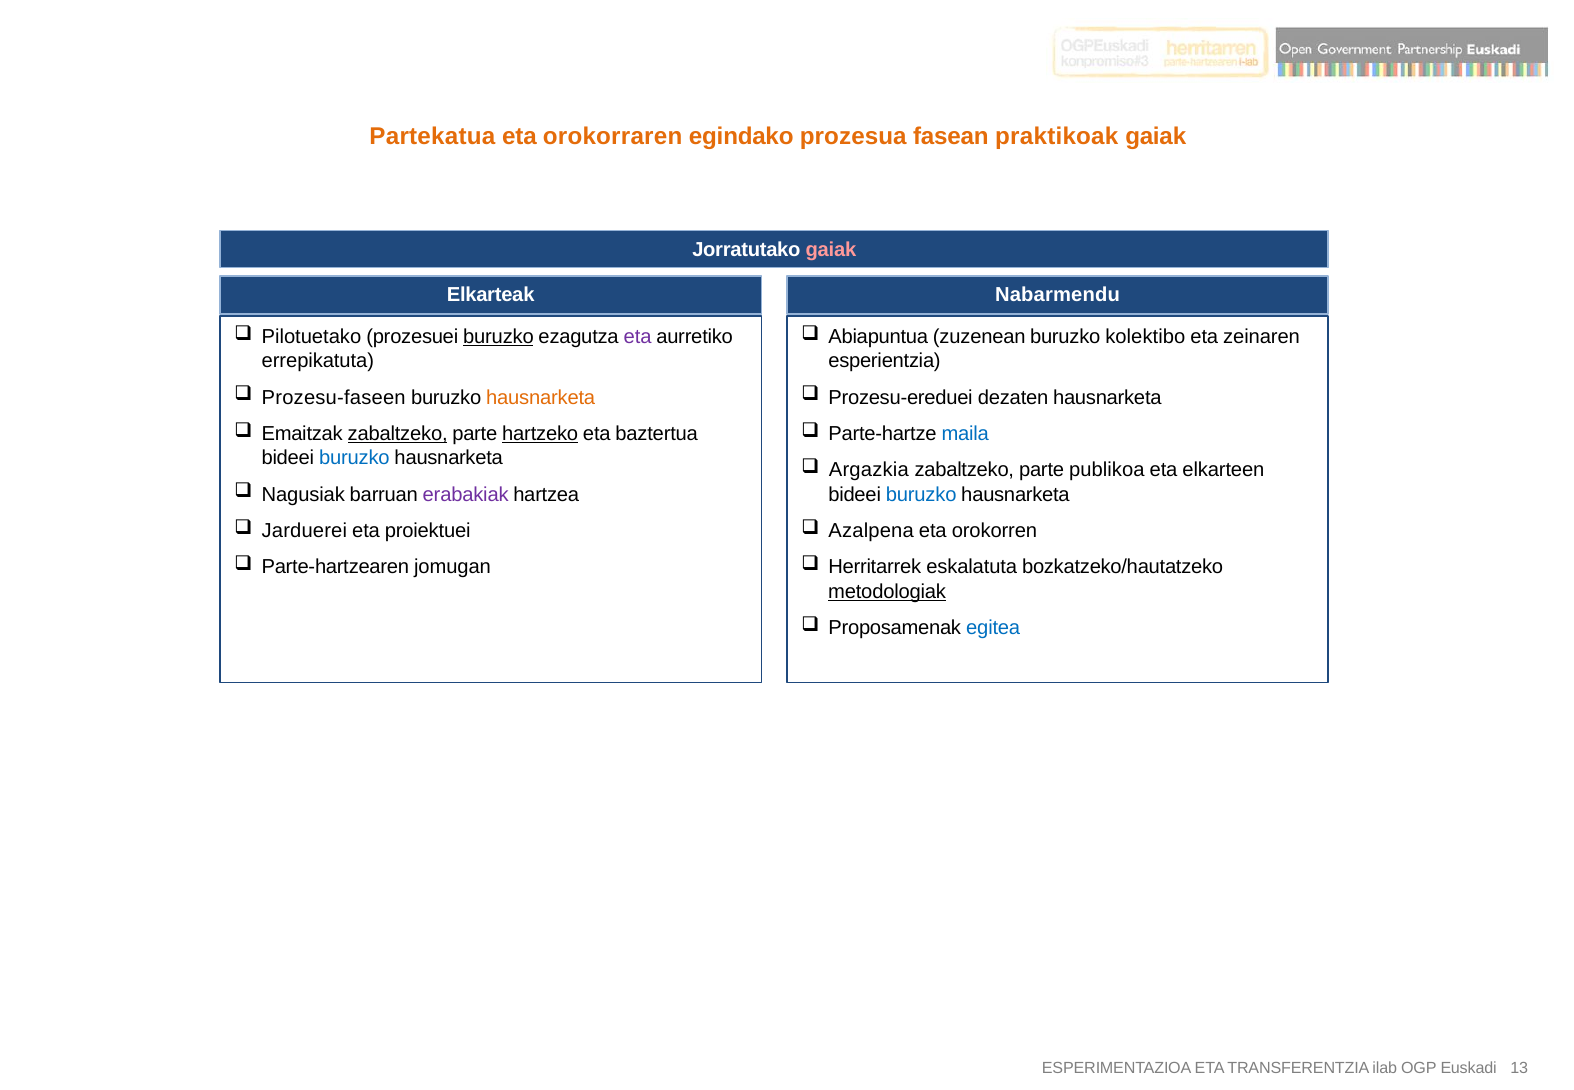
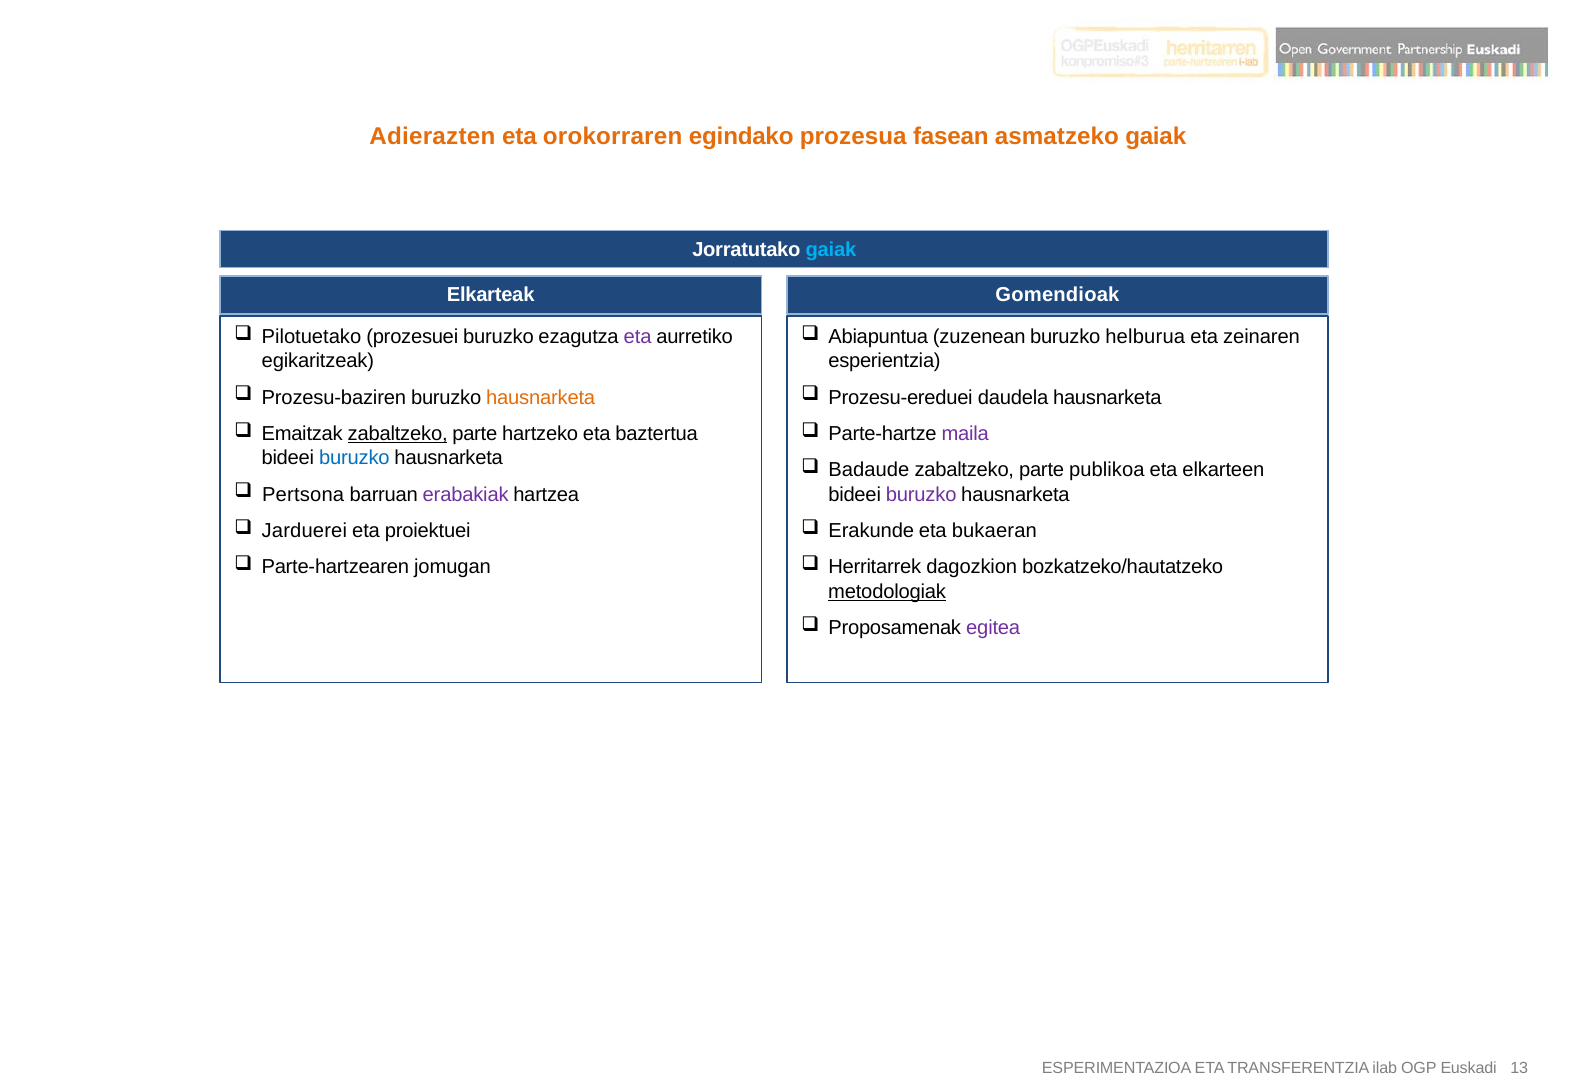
Partekatua: Partekatua -> Adierazten
praktikoak: praktikoak -> asmatzeko
gaiak at (831, 250) colour: pink -> light blue
Nabarmendu: Nabarmendu -> Gomendioak
buruzko at (498, 337) underline: present -> none
kolektibo: kolektibo -> helburua
errepikatuta: errepikatuta -> egikaritzeak
Prozesu-faseen: Prozesu-faseen -> Prozesu-baziren
dezaten: dezaten -> daudela
hartzeko underline: present -> none
maila colour: blue -> purple
Argazkia: Argazkia -> Badaude
Nagusiak: Nagusiak -> Pertsona
buruzko at (921, 494) colour: blue -> purple
Azalpena: Azalpena -> Erakunde
orokorren: orokorren -> bukaeran
eskalatuta: eskalatuta -> dagozkion
egitea colour: blue -> purple
